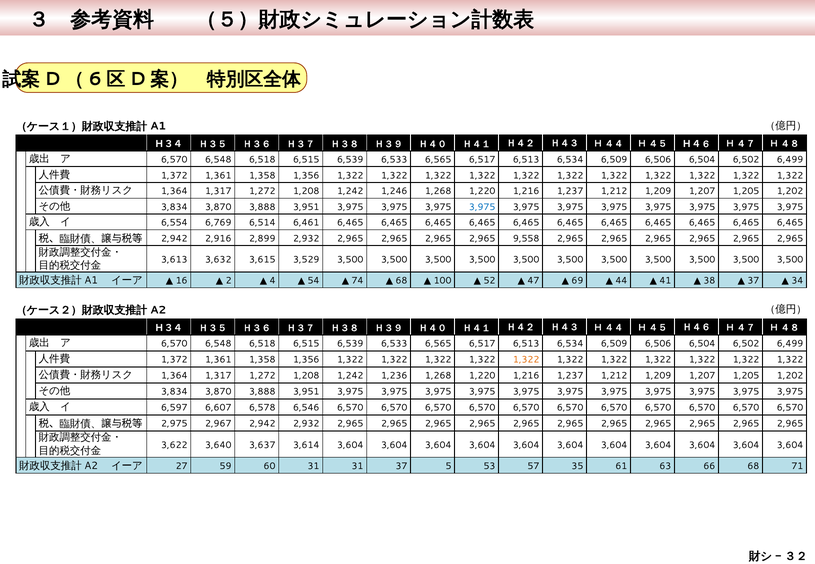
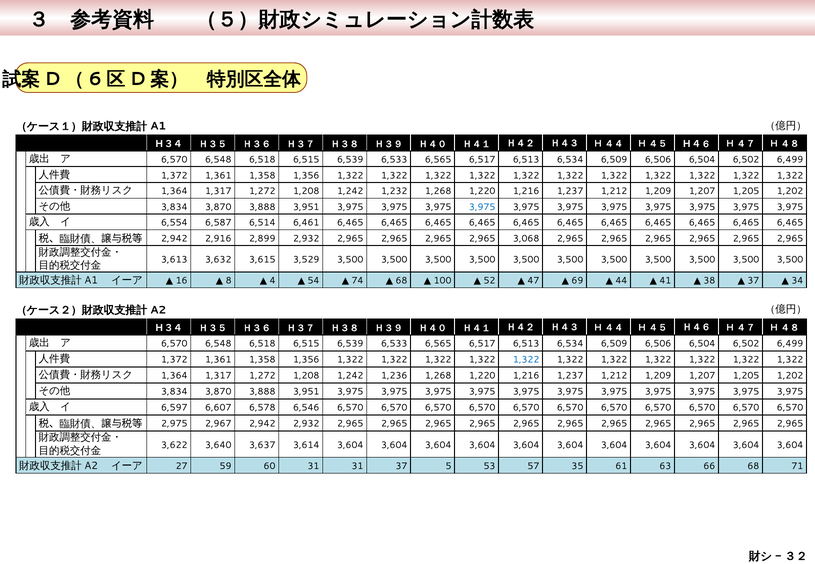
1,246: 1,246 -> 1,232
6,769: 6,769 -> 6,587
9,558: 9,558 -> 3,068
2: 2 -> 8
1,322 at (526, 360) colour: orange -> blue
